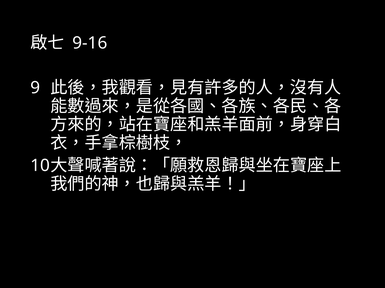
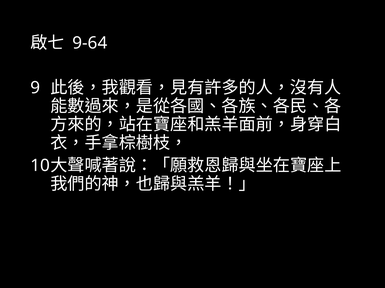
9-16: 9-16 -> 9-64
